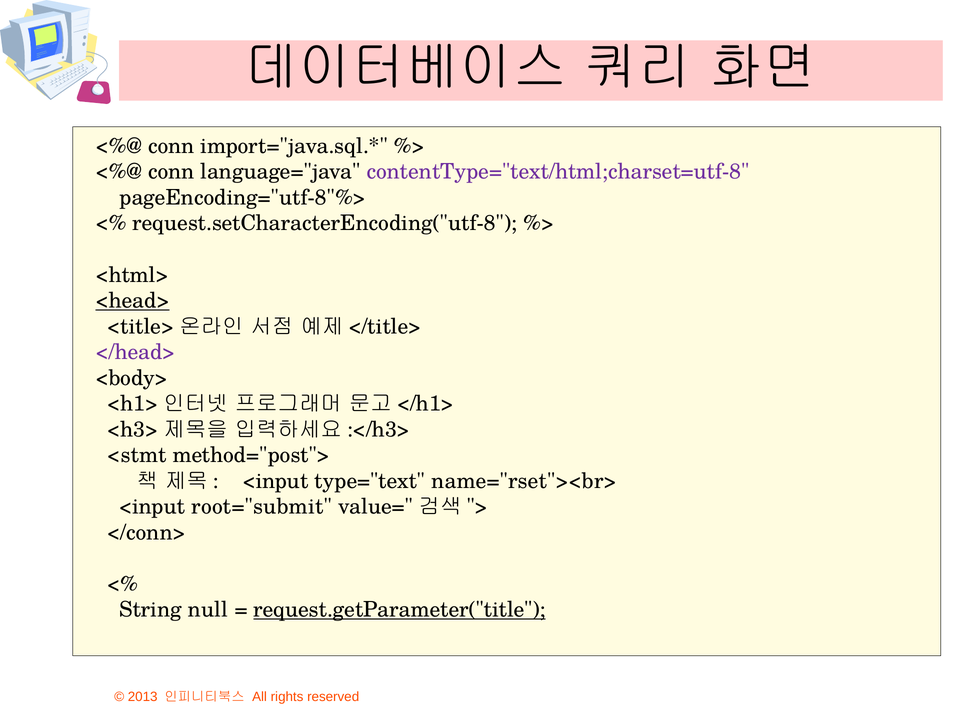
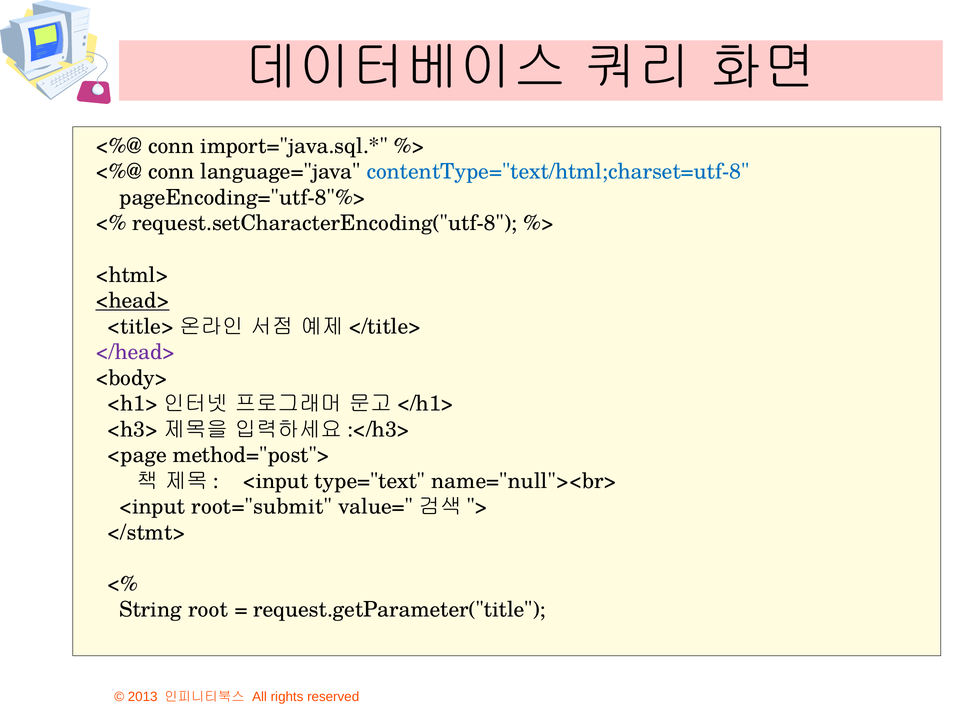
contentType="text/html;charset=utf-8 colour: purple -> blue
<stmt: <stmt -> <page
name="rset"><br>: name="rset"><br> -> name="null"><br>
</conn>: </conn> -> </stmt>
null: null -> root
request.getParameter("title underline: present -> none
